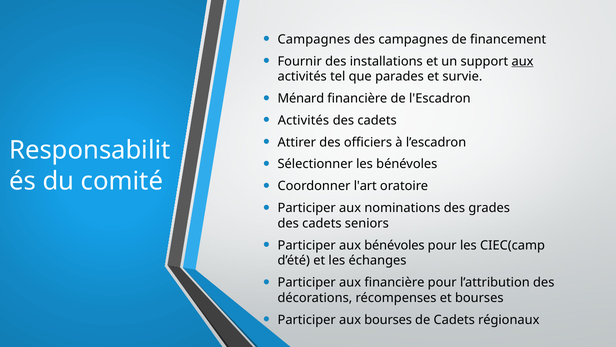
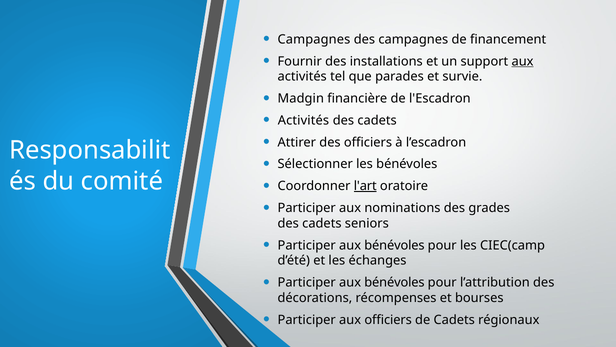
Ménard: Ménard -> Madgin
l'art underline: none -> present
financière at (394, 282): financière -> bénévoles
aux bourses: bourses -> officiers
